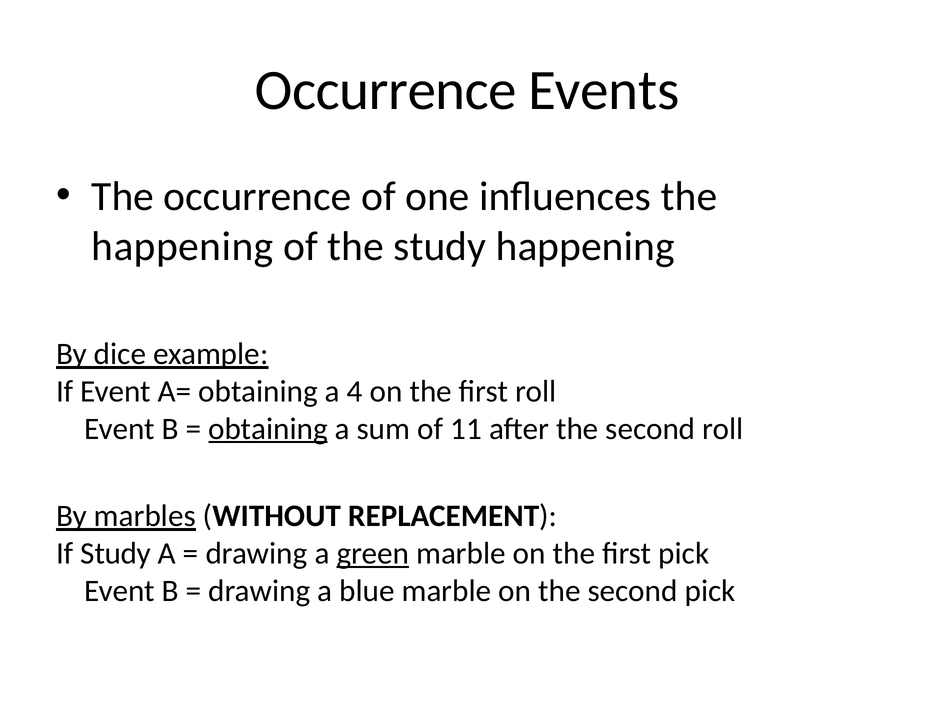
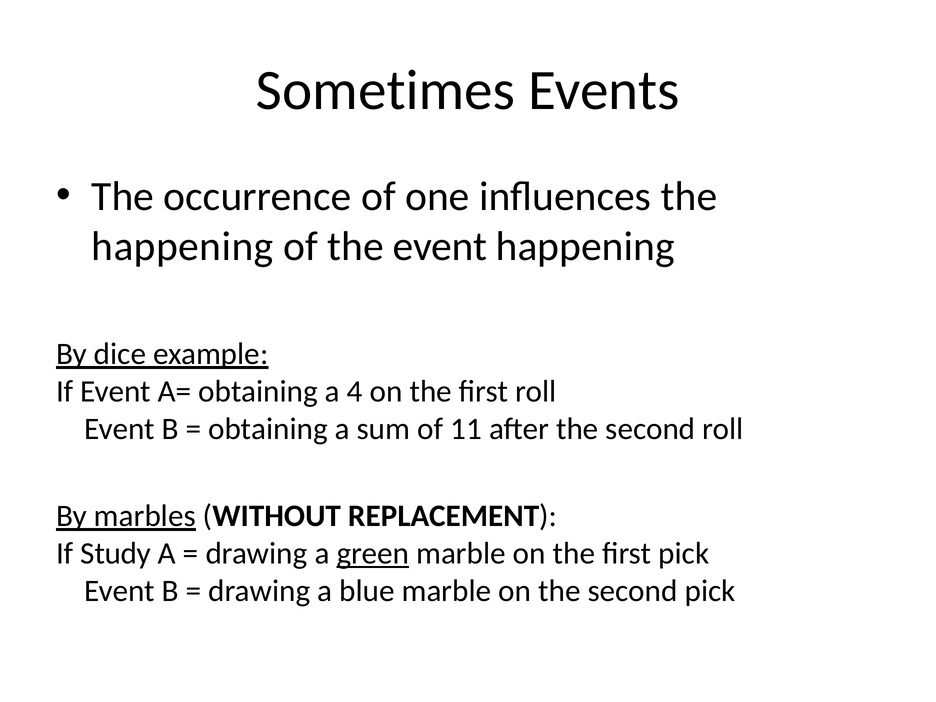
Occurrence at (386, 91): Occurrence -> Sometimes
the study: study -> event
obtaining at (268, 429) underline: present -> none
